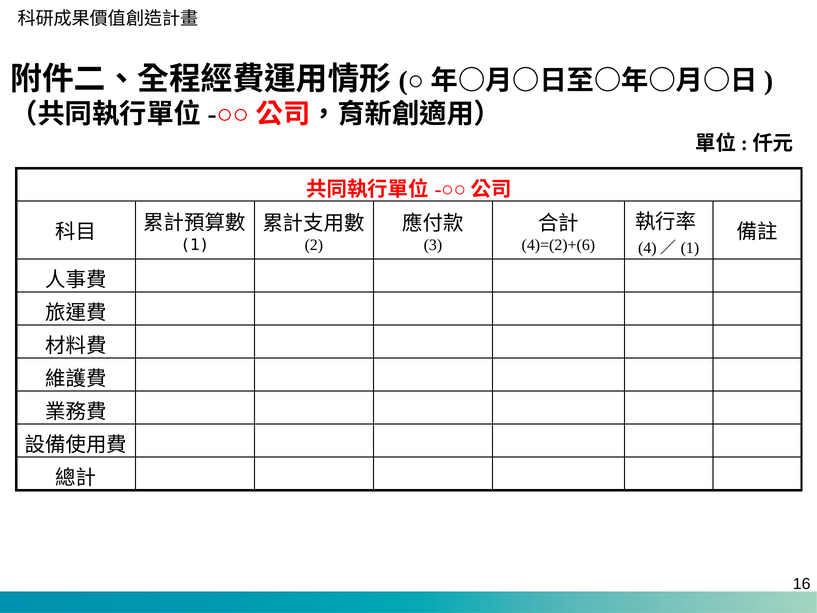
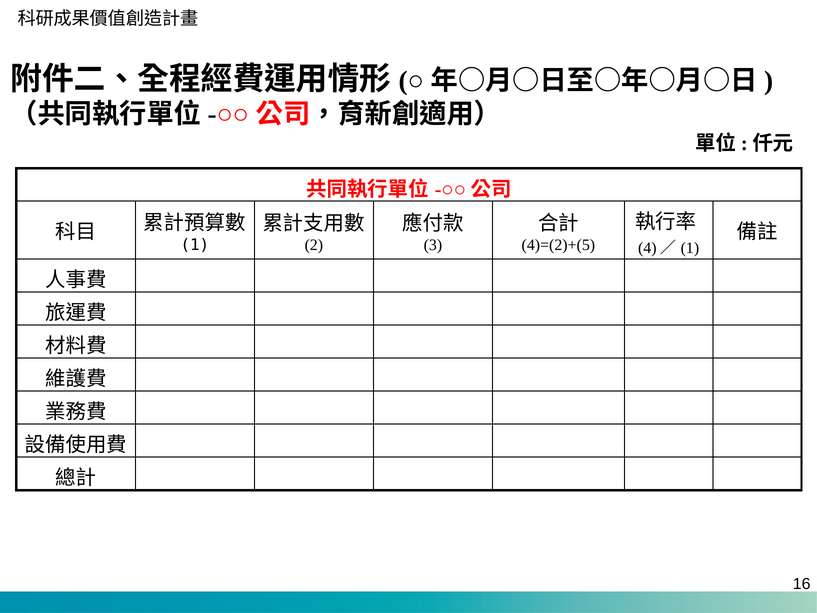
4)=(2)+(6: 4)=(2)+(6 -> 4)=(2)+(5
